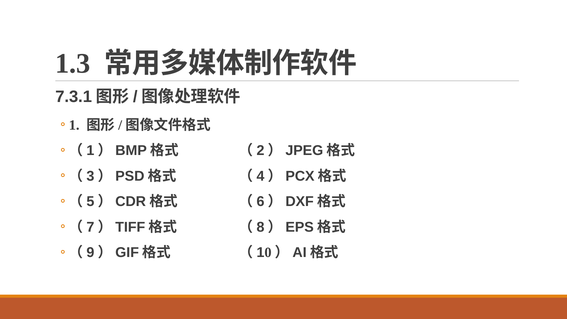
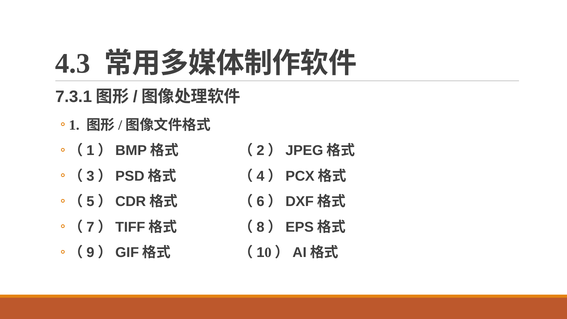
1.3: 1.3 -> 4.3
